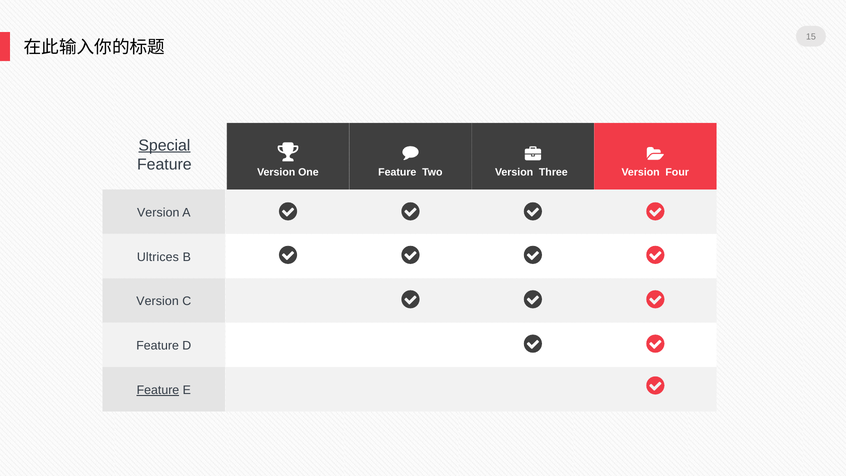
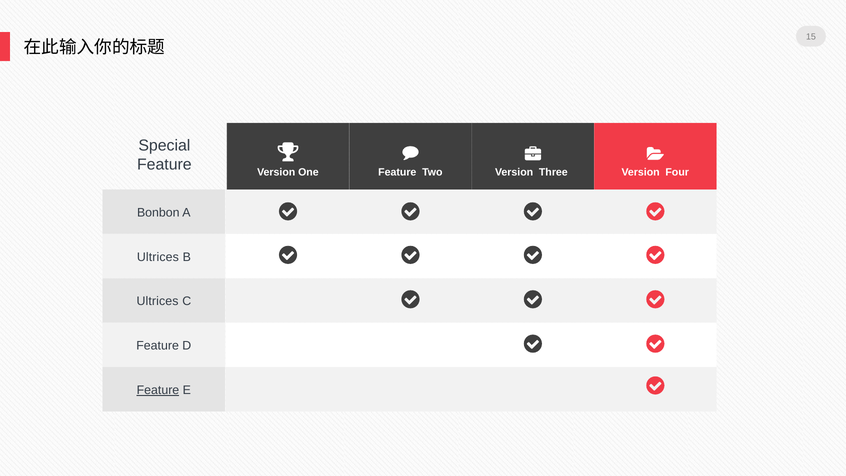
Special underline: present -> none
Version at (158, 212): Version -> Bonbon
Version at (158, 301): Version -> Ultrices
